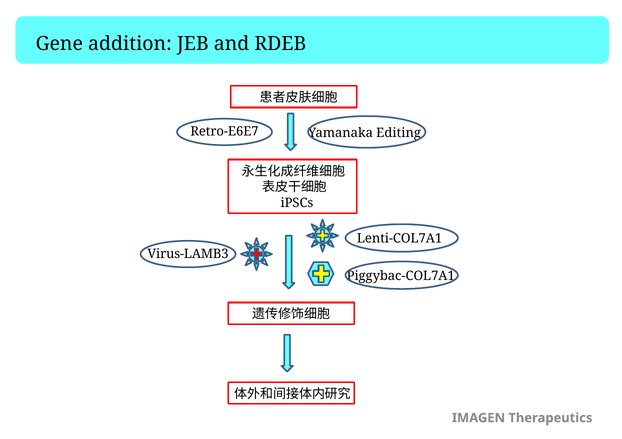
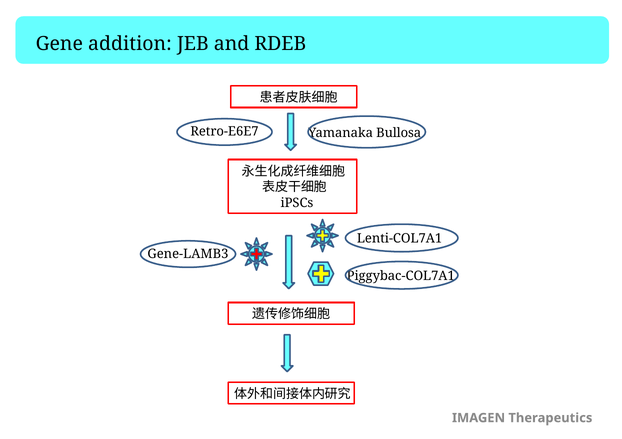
Editing: Editing -> Bullosa
Virus-LAMB3: Virus-LAMB3 -> Gene-LAMB3
